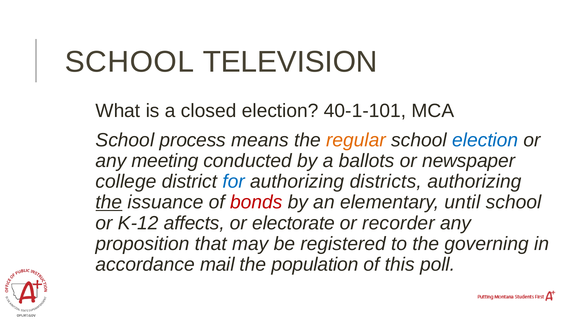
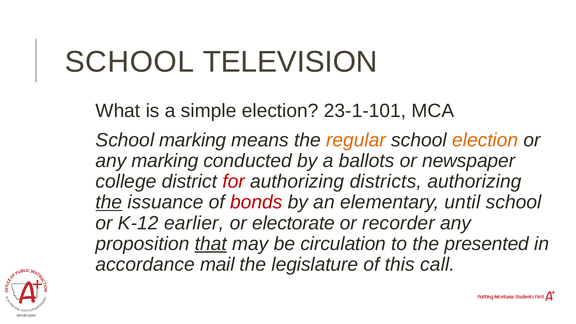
closed: closed -> simple
40-1-101: 40-1-101 -> 23-1-101
School process: process -> marking
election at (485, 140) colour: blue -> orange
any meeting: meeting -> marking
for colour: blue -> red
affects: affects -> earlier
that underline: none -> present
registered: registered -> circulation
governing: governing -> presented
population: population -> legislature
poll: poll -> call
